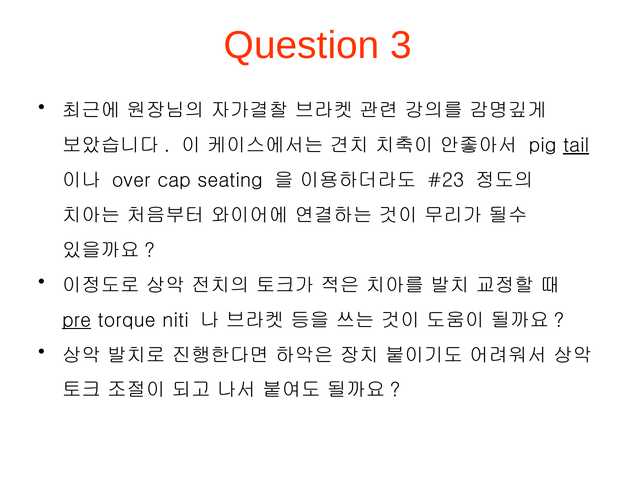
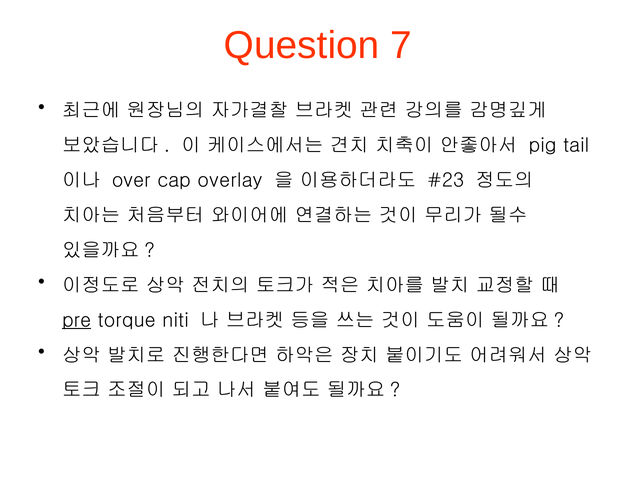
3: 3 -> 7
tail underline: present -> none
seating: seating -> overlay
